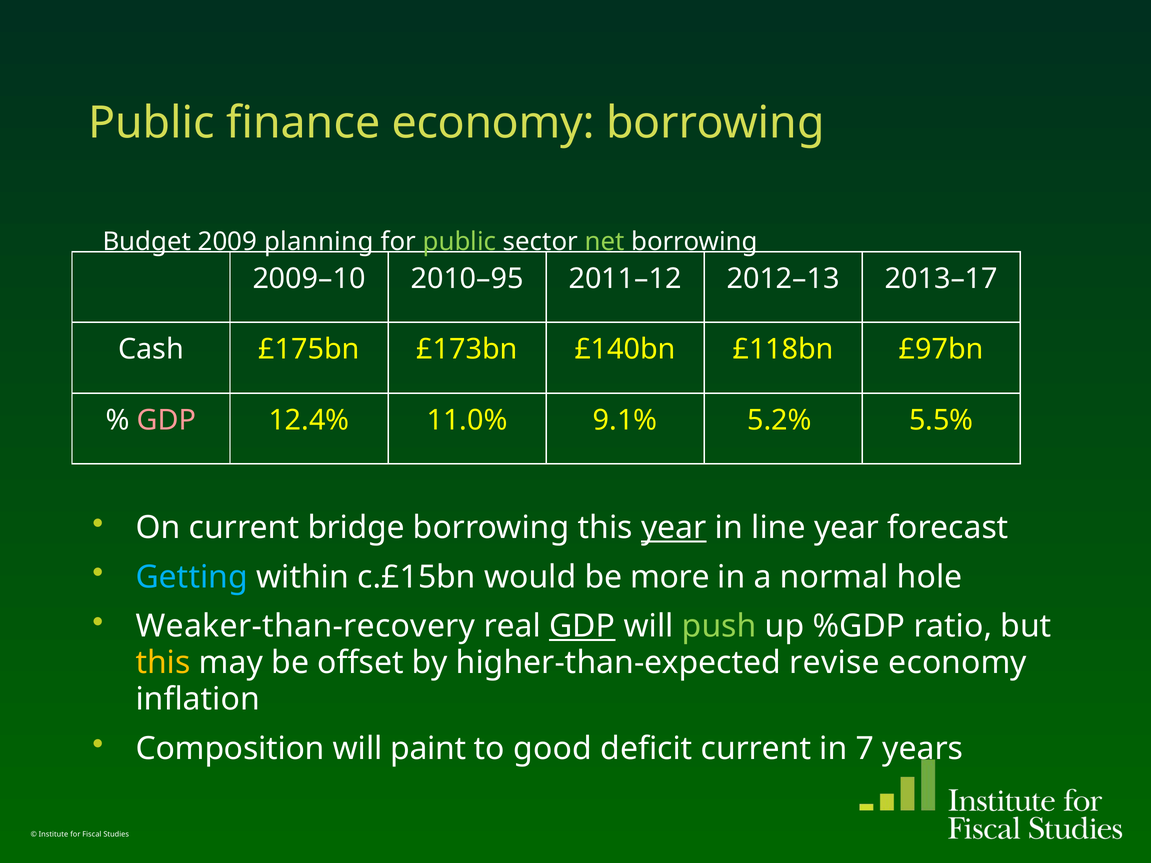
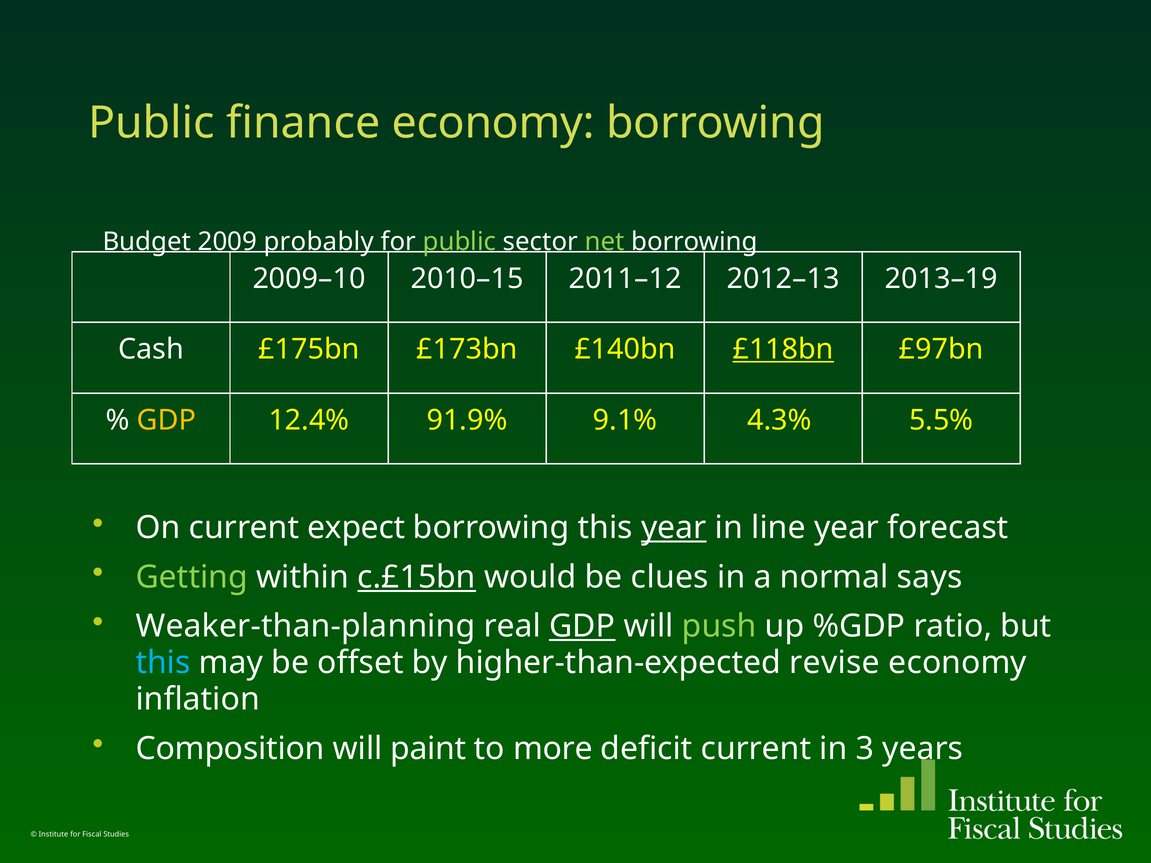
planning: planning -> probably
2010–95: 2010–95 -> 2010–15
2013–17: 2013–17 -> 2013–19
£118bn underline: none -> present
GDP at (167, 420) colour: pink -> yellow
11.0%: 11.0% -> 91.9%
5.2%: 5.2% -> 4.3%
bridge: bridge -> expect
Getting colour: light blue -> light green
c.£15bn underline: none -> present
more: more -> clues
hole: hole -> says
Weaker-than-recovery: Weaker-than-recovery -> Weaker-than-planning
this at (163, 663) colour: yellow -> light blue
good: good -> more
7: 7 -> 3
